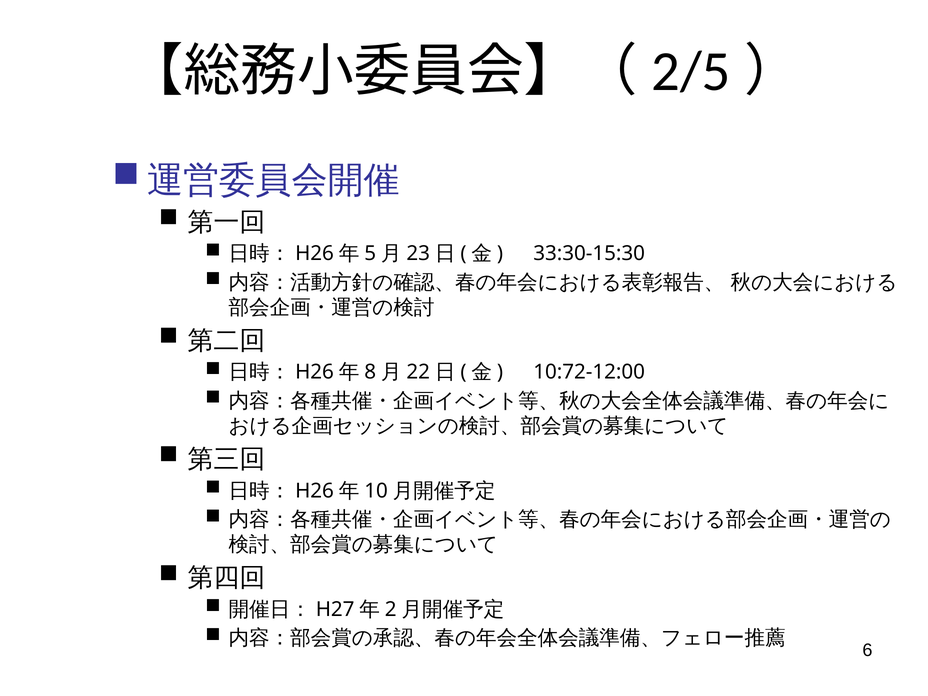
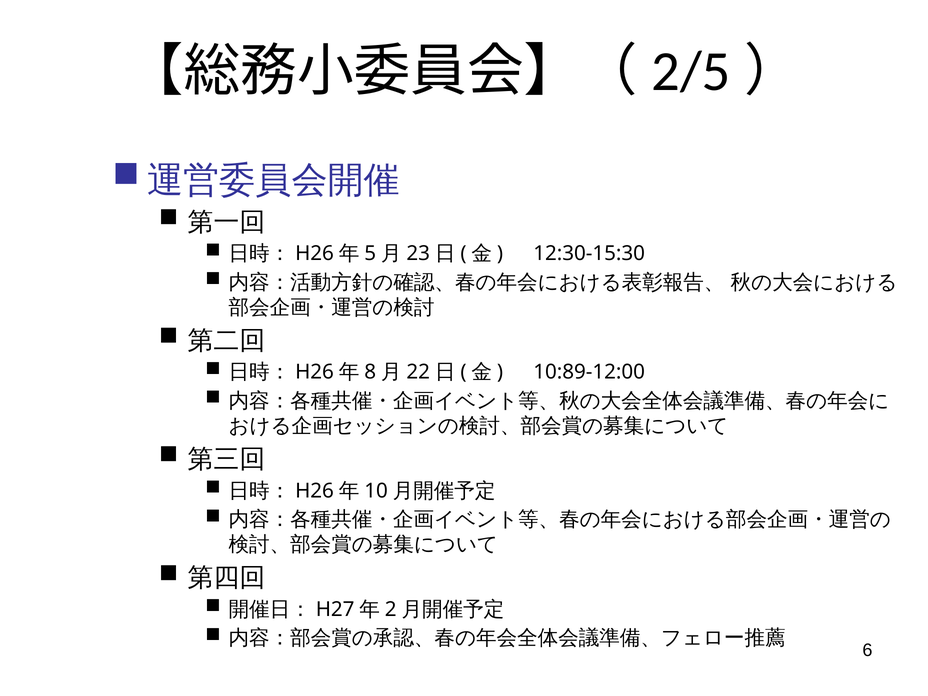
33:30-15:30: 33:30-15:30 -> 12:30-15:30
10:72-12:00: 10:72-12:00 -> 10:89-12:00
